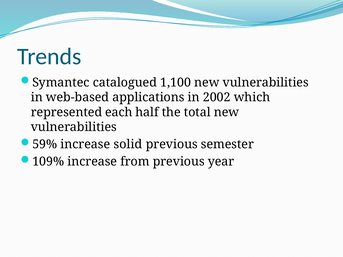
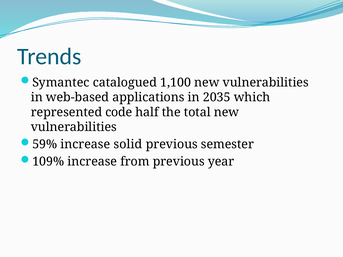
2002: 2002 -> 2035
each: each -> code
